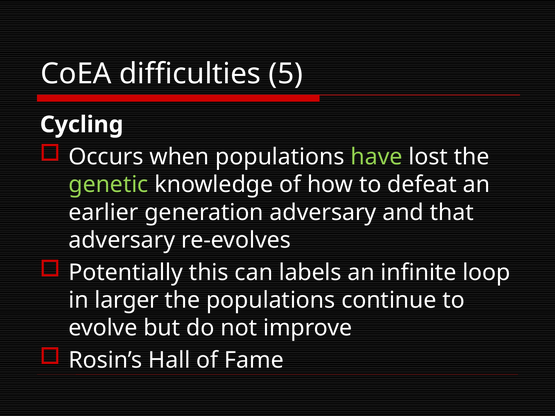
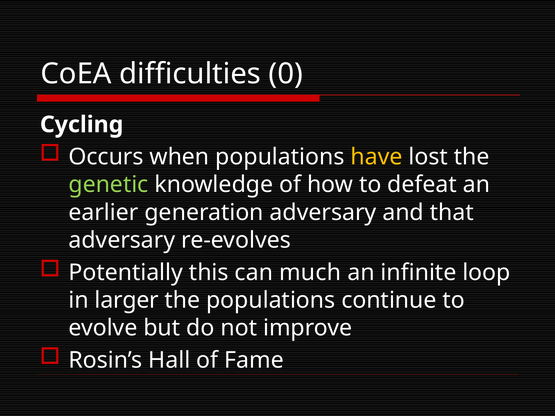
5: 5 -> 0
have colour: light green -> yellow
labels: labels -> much
